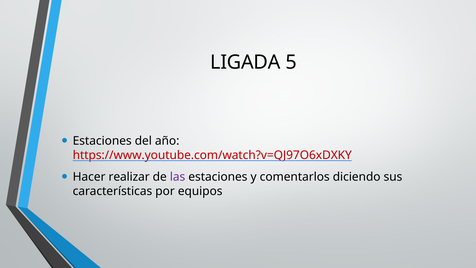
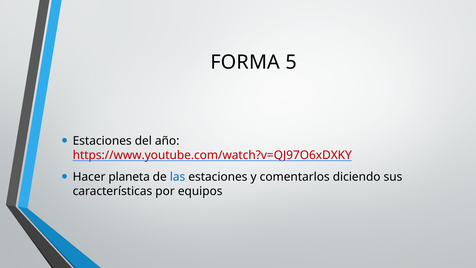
LIGADA: LIGADA -> FORMA
realizar: realizar -> planeta
las colour: purple -> blue
